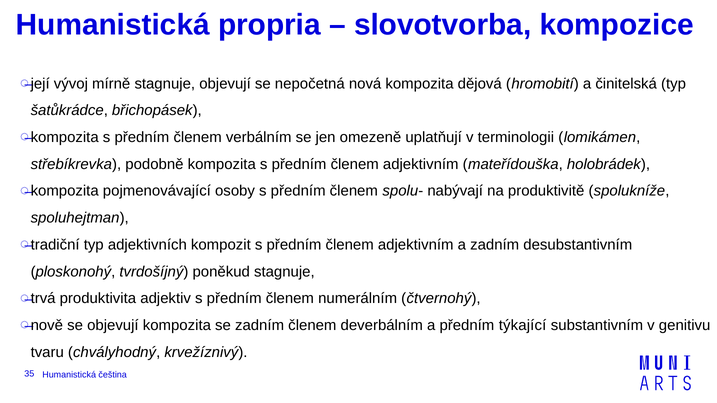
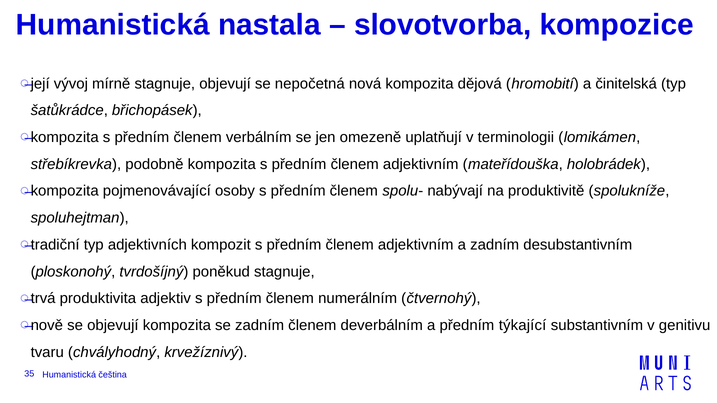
propria: propria -> nastala
